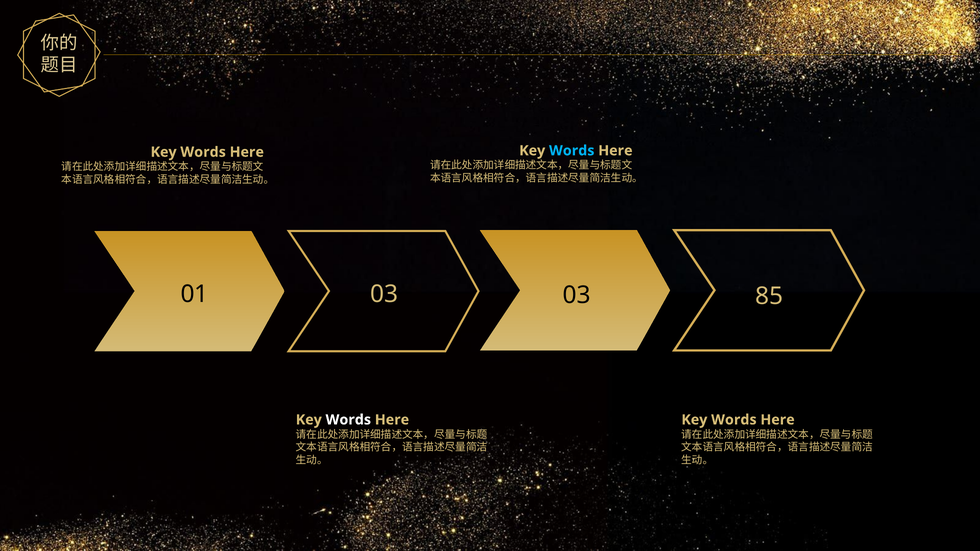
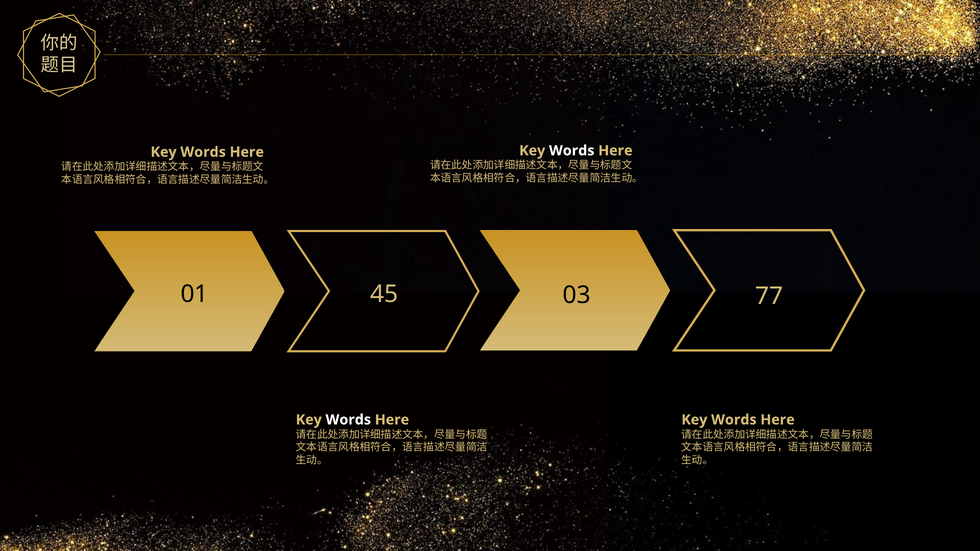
Words at (572, 151) colour: light blue -> white
01 03: 03 -> 45
85: 85 -> 77
